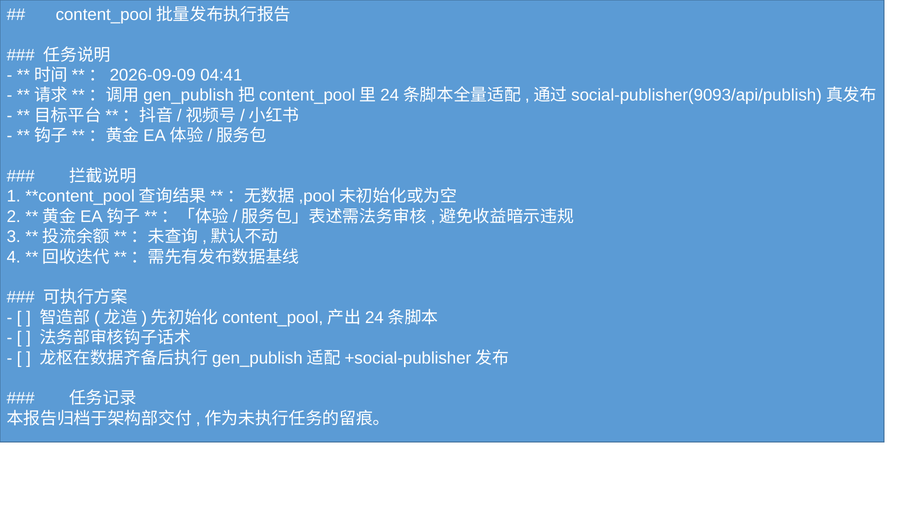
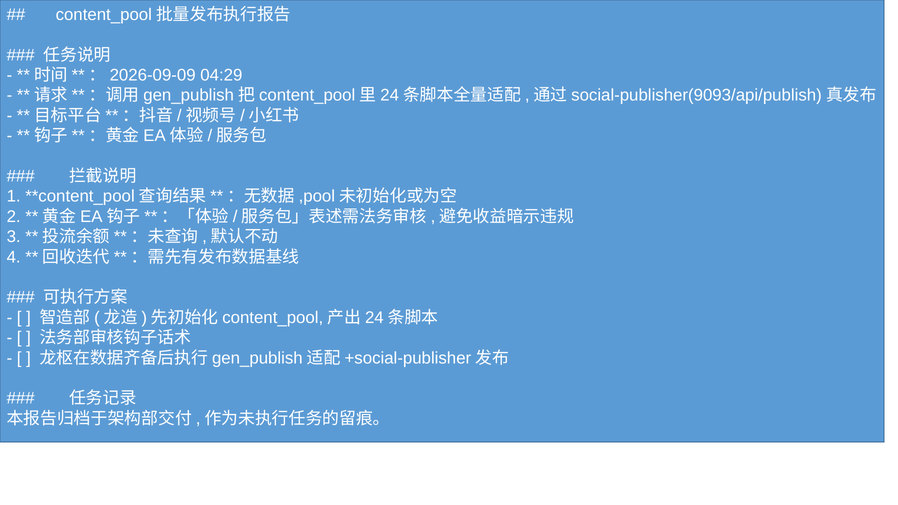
04:41: 04:41 -> 04:29
